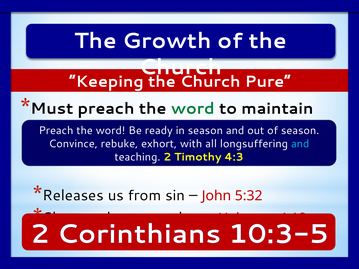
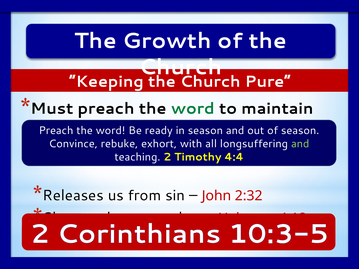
and at (300, 144) colour: light blue -> light green
4:3: 4:3 -> 4:4
5:32: 5:32 -> 2:32
